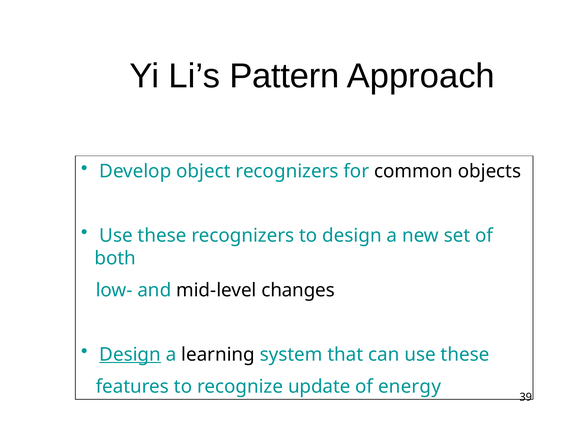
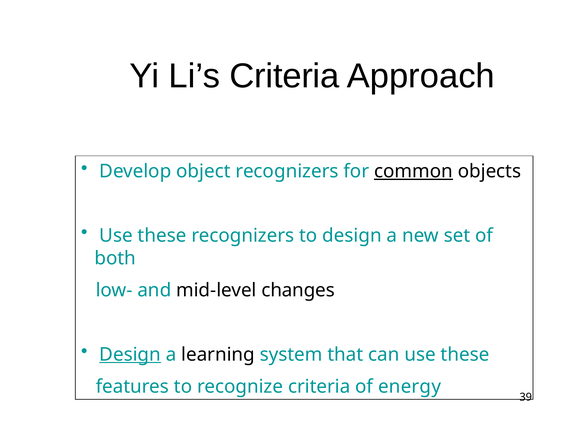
Li’s Pattern: Pattern -> Criteria
common underline: none -> present
recognize update: update -> criteria
